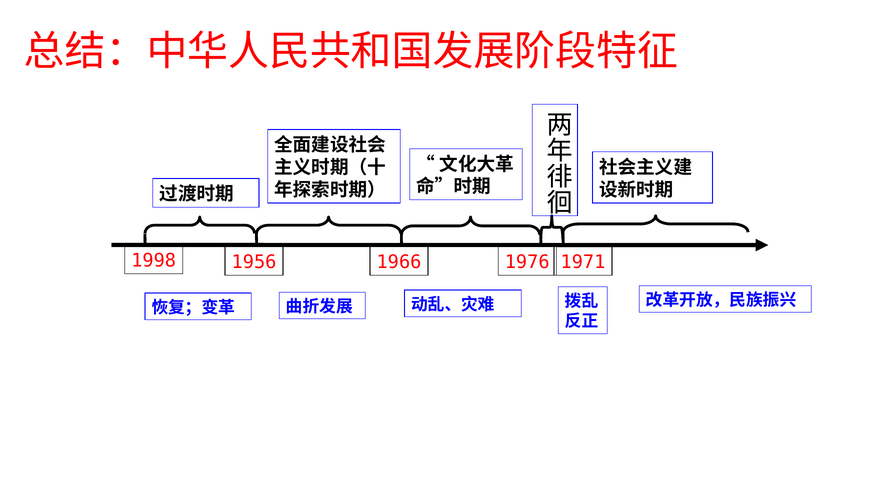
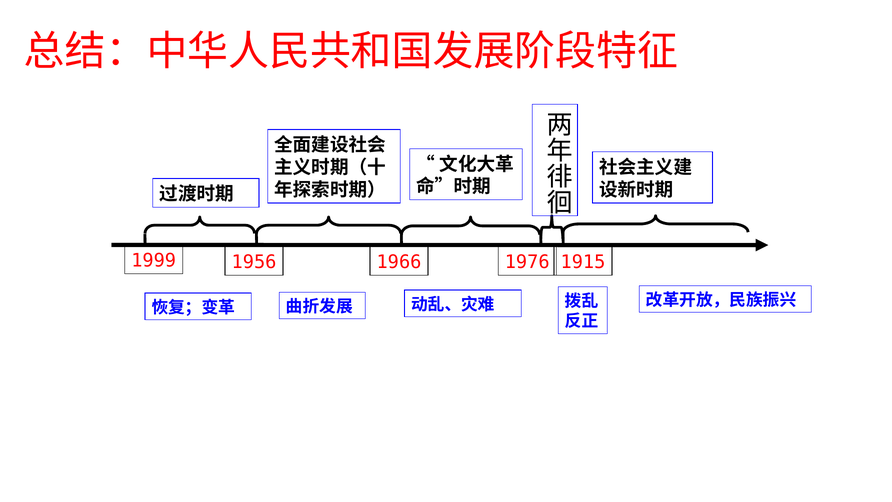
1998: 1998 -> 1999
1971: 1971 -> 1915
